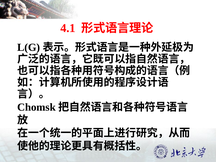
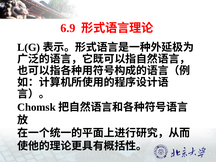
4.1: 4.1 -> 6.9
